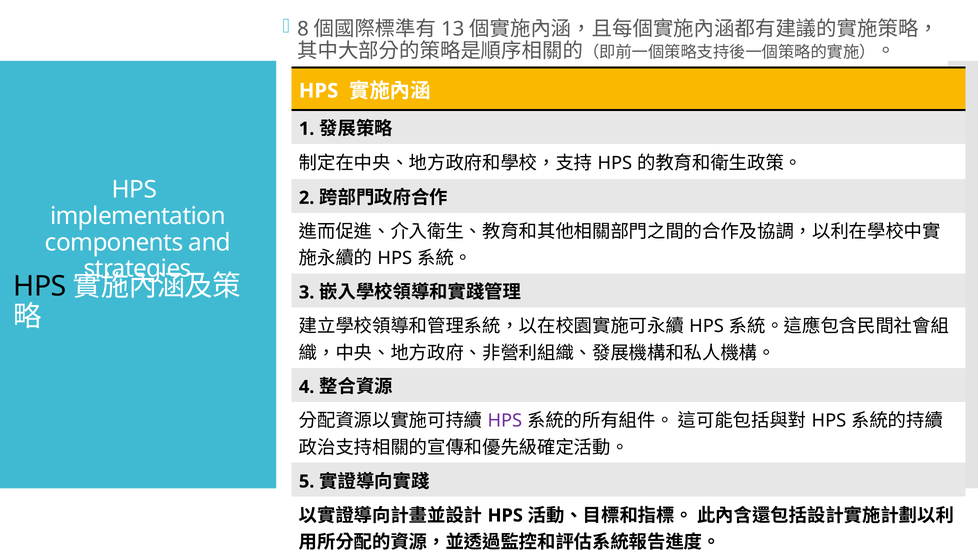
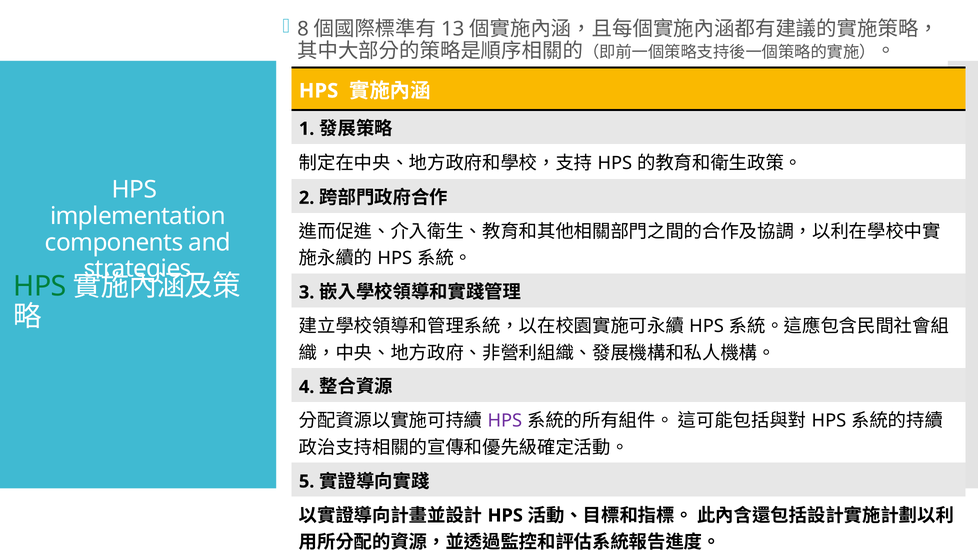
HPS at (40, 286) colour: black -> green
